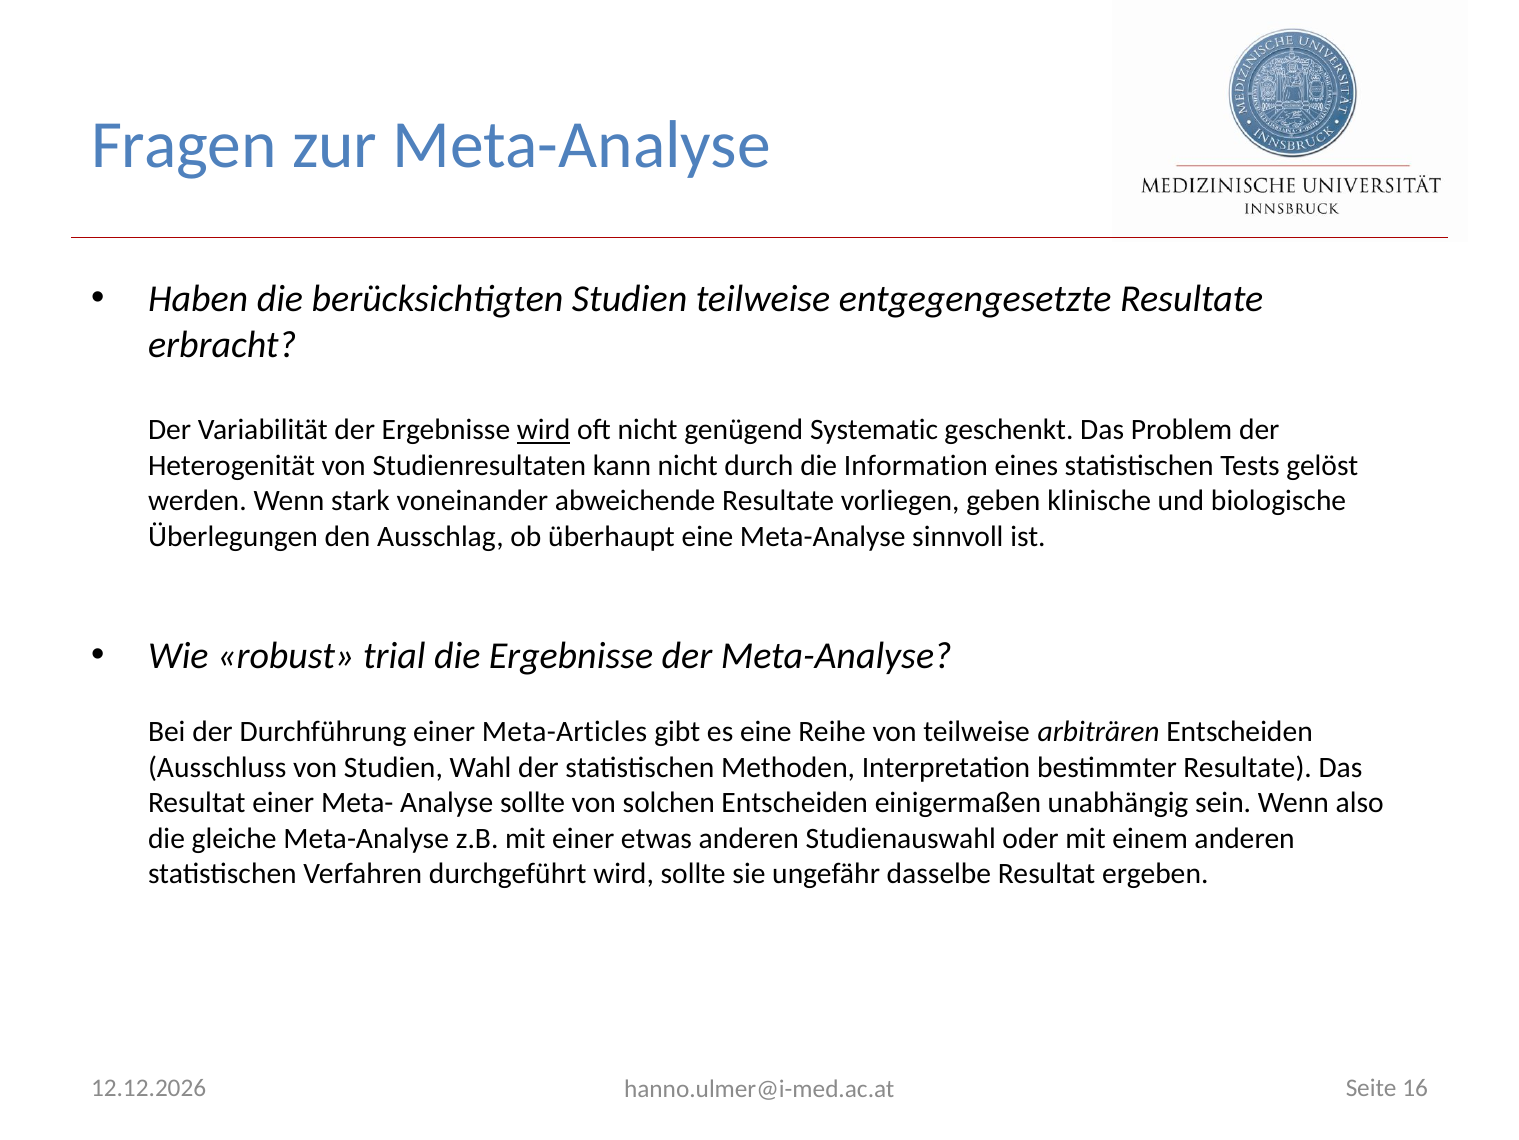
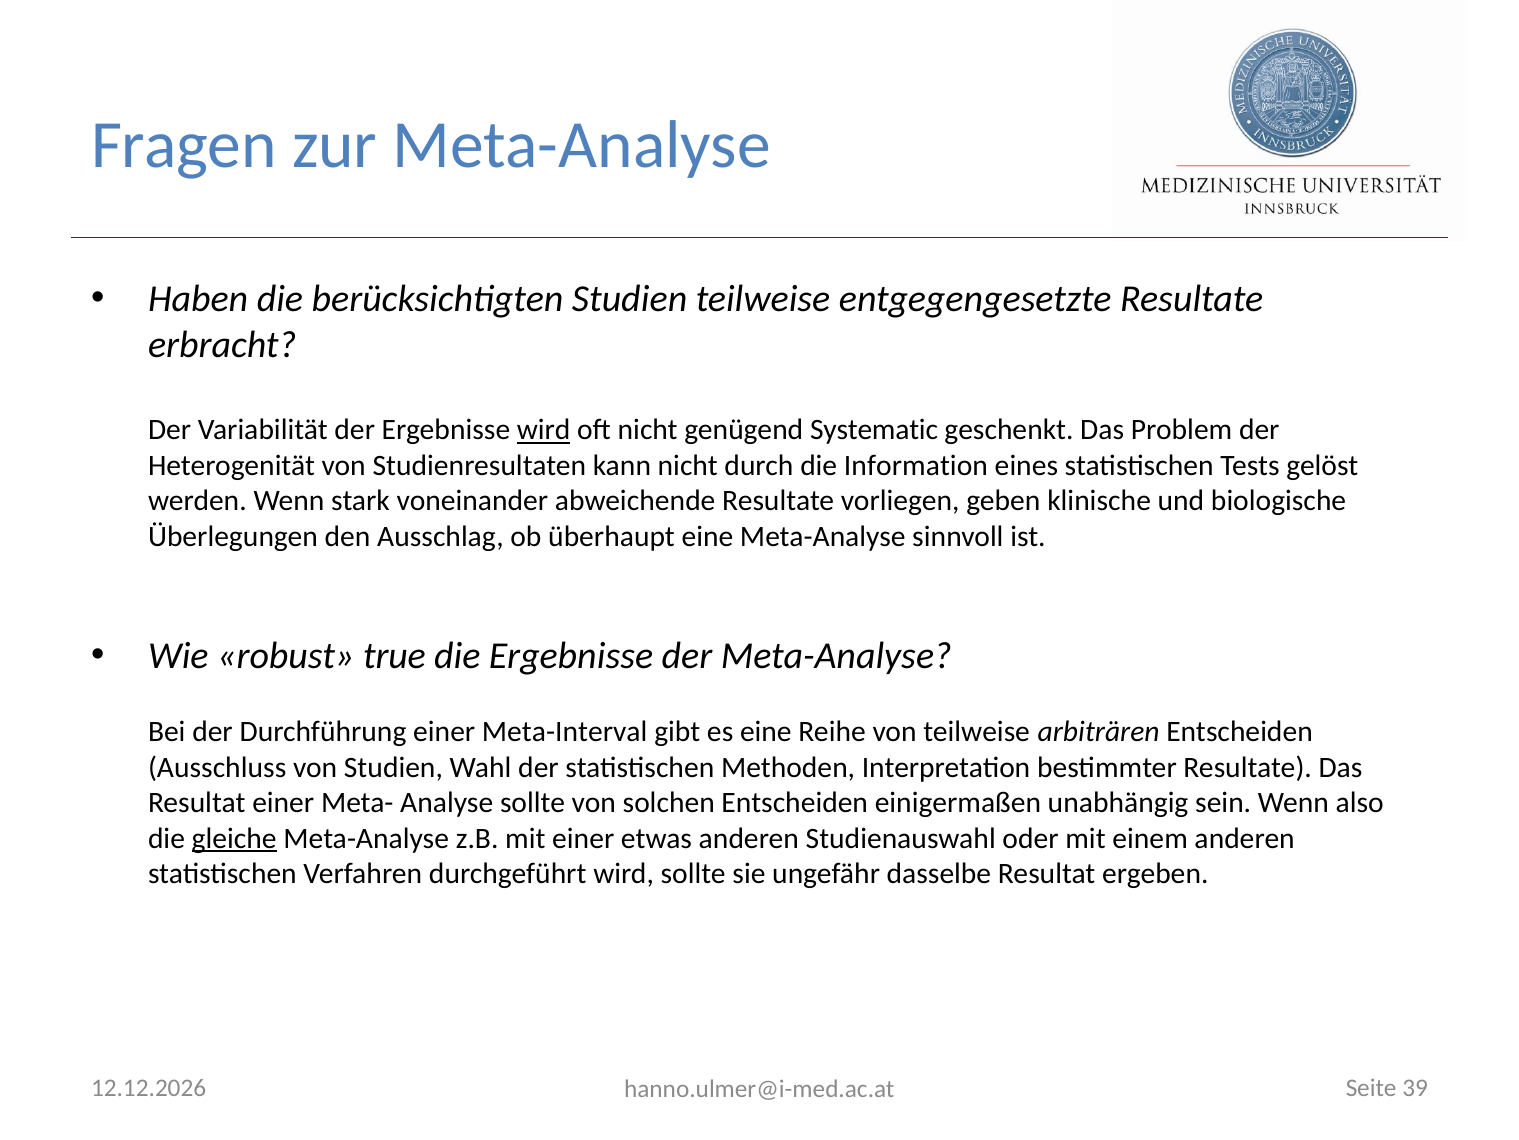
trial: trial -> true
Meta-Articles: Meta-Articles -> Meta-Interval
gleiche underline: none -> present
16: 16 -> 39
